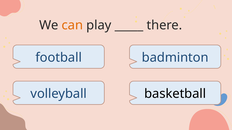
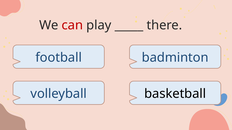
can colour: orange -> red
